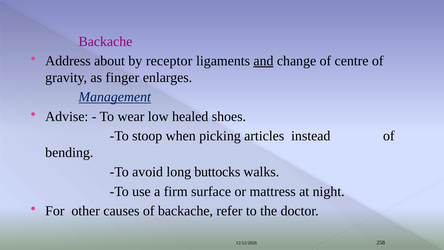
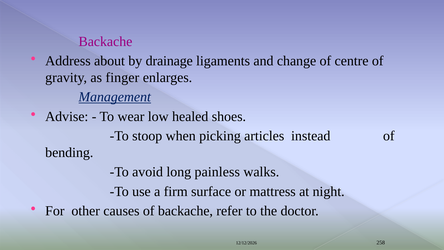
receptor: receptor -> drainage
and underline: present -> none
buttocks: buttocks -> painless
